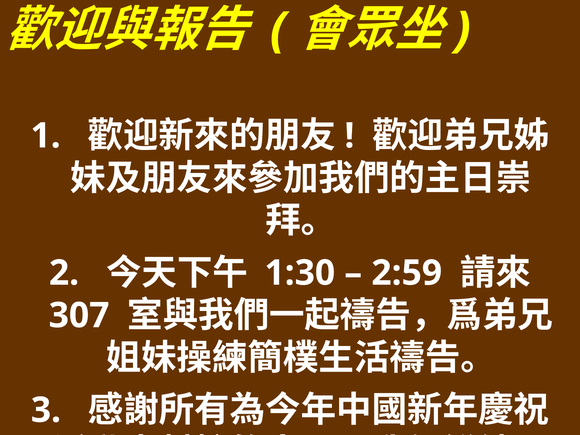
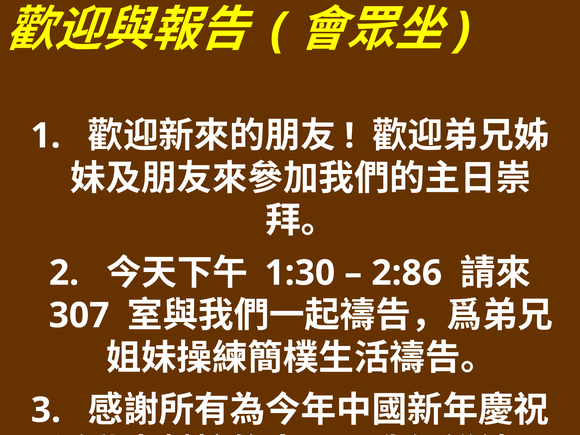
2:59: 2:59 -> 2:86
